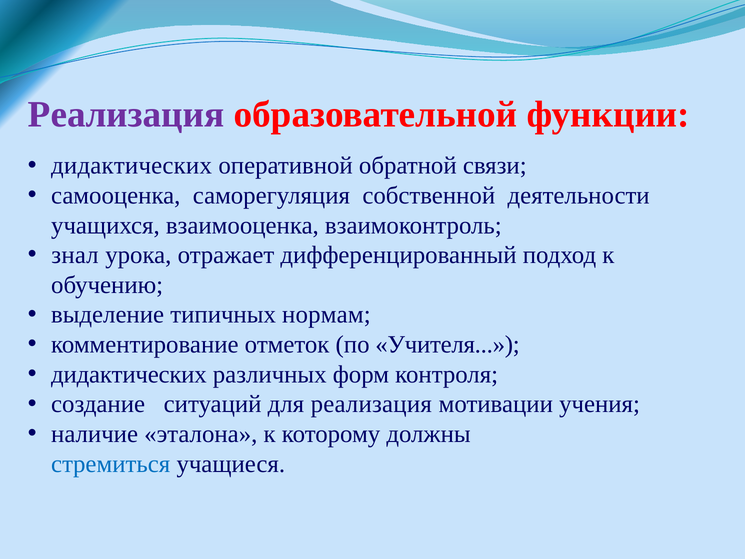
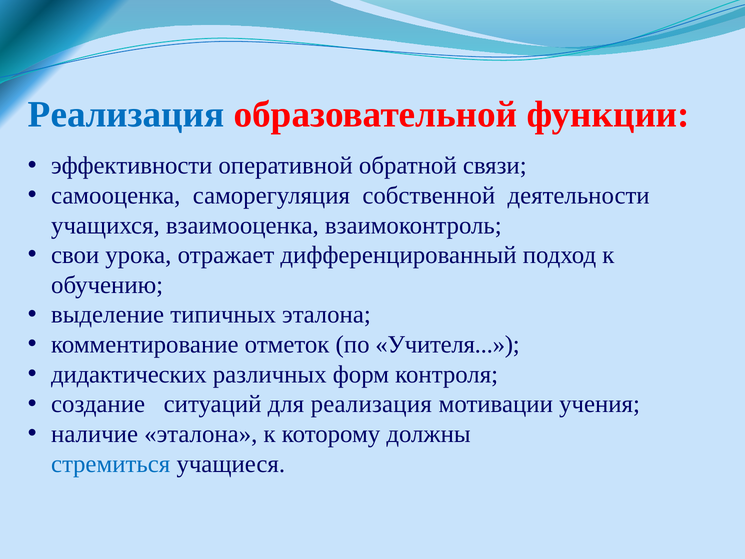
Реализация at (126, 114) colour: purple -> blue
дидактических at (132, 166): дидактических -> эффективности
знал: знал -> свои
типичных нормам: нормам -> эталона
